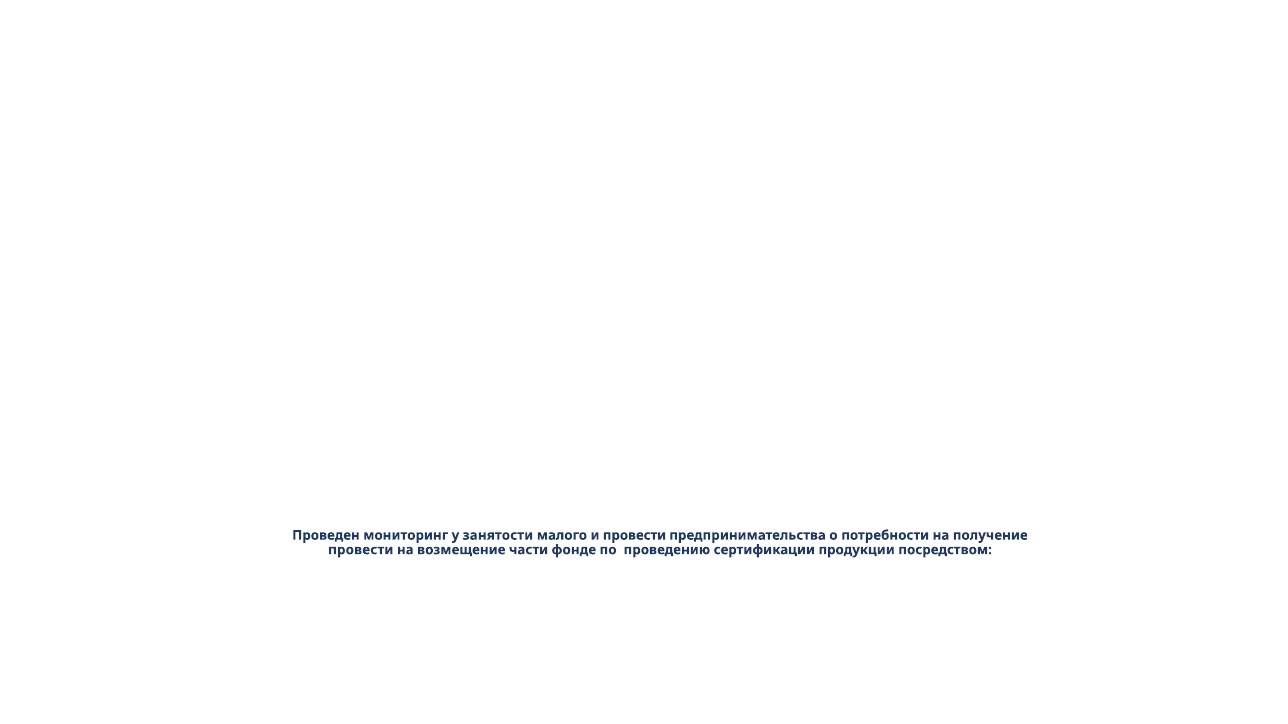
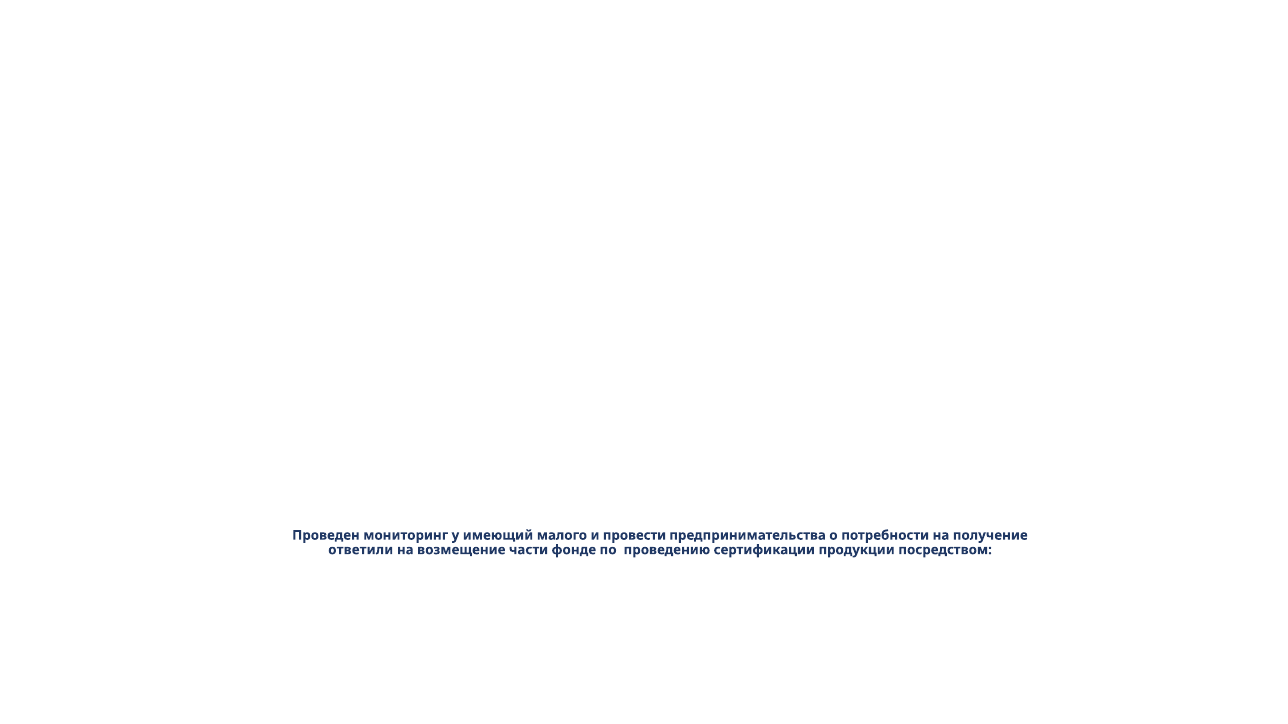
занятости: занятости -> имеющий
провести at (361, 550): провести -> ответили
